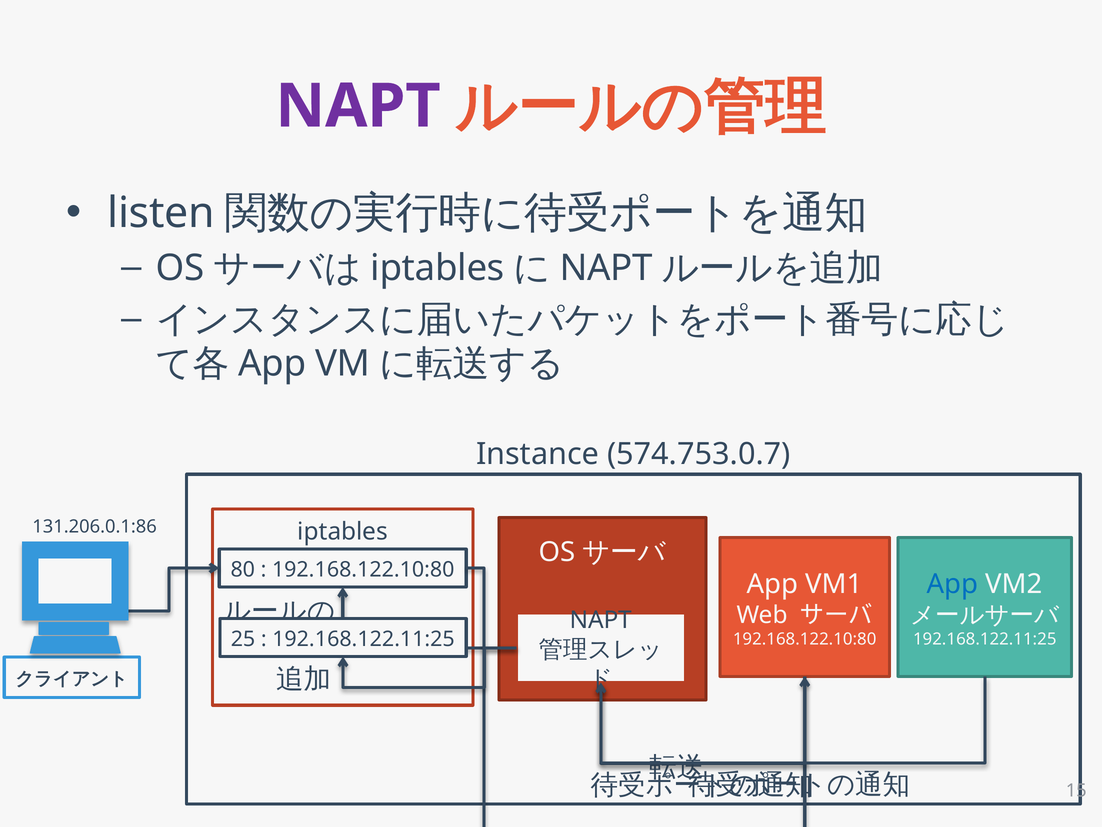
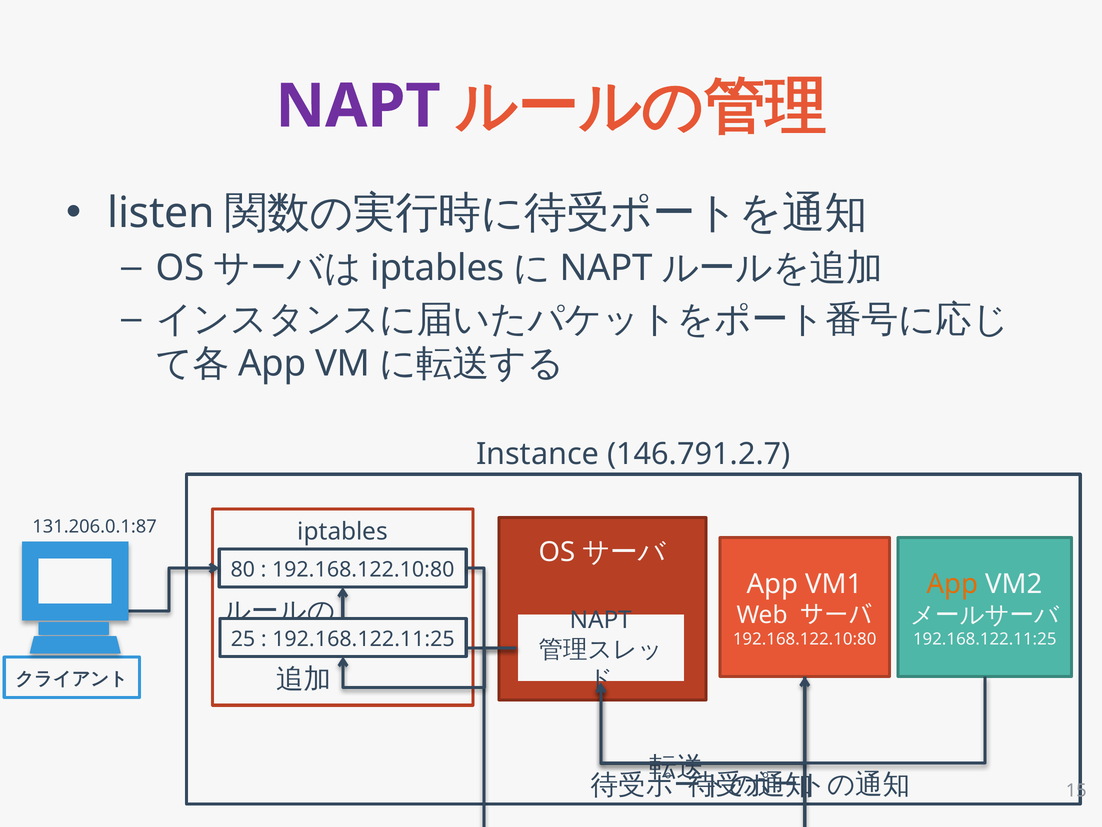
574.753.0.7: 574.753.0.7 -> 146.791.2.7
131.206.0.1:86: 131.206.0.1:86 -> 131.206.0.1:87
App at (953, 584) colour: blue -> orange
